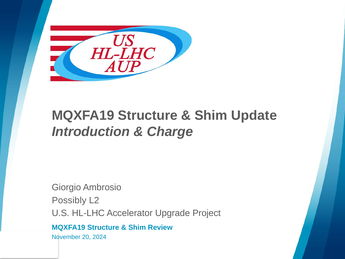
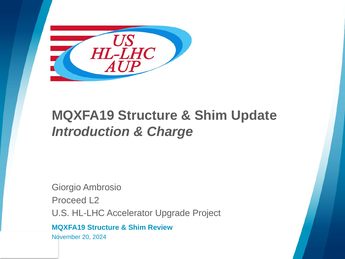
Possibly: Possibly -> Proceed
